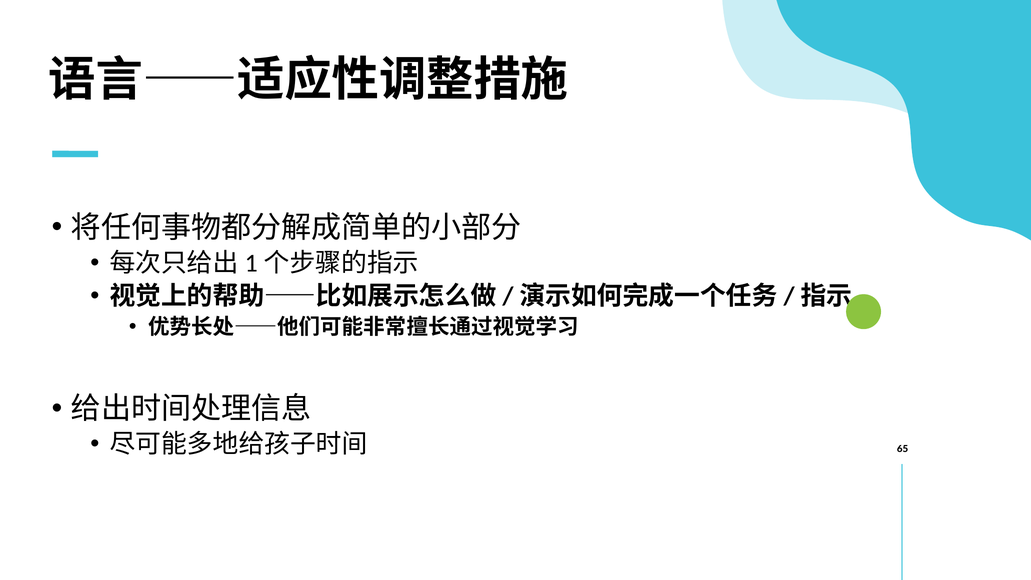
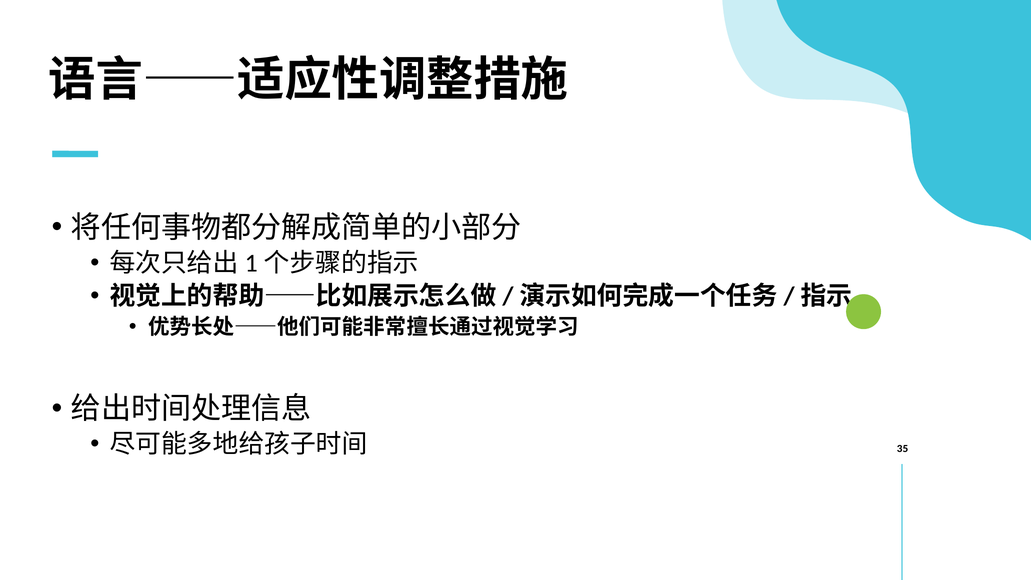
65: 65 -> 35
